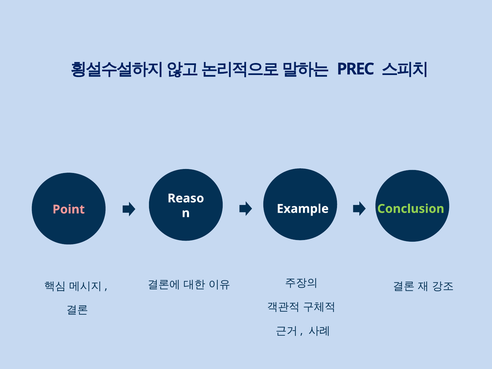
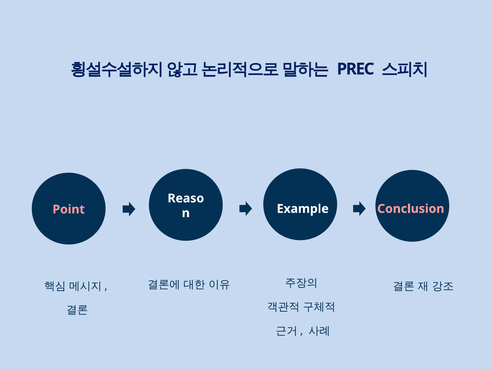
Conclusion colour: light green -> pink
